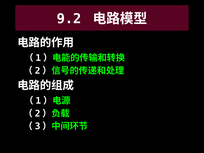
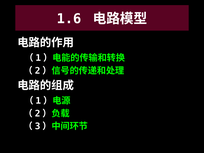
9.2: 9.2 -> 1.6
